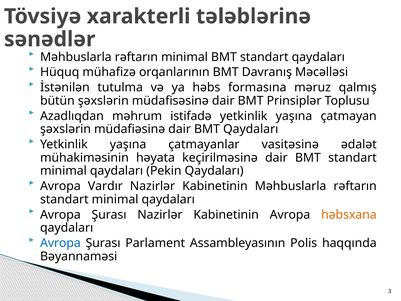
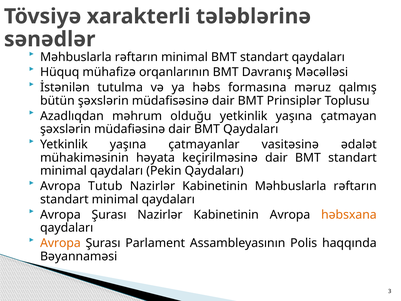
istifadə: istifadə -> olduğu
Vardır: Vardır -> Tutub
Avropa at (60, 243) colour: blue -> orange
